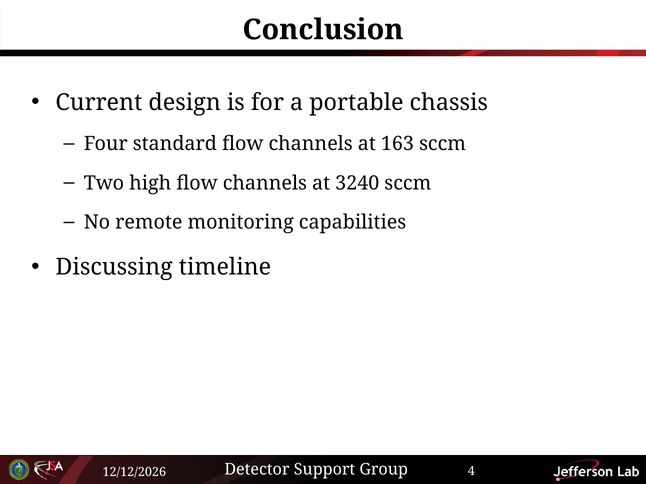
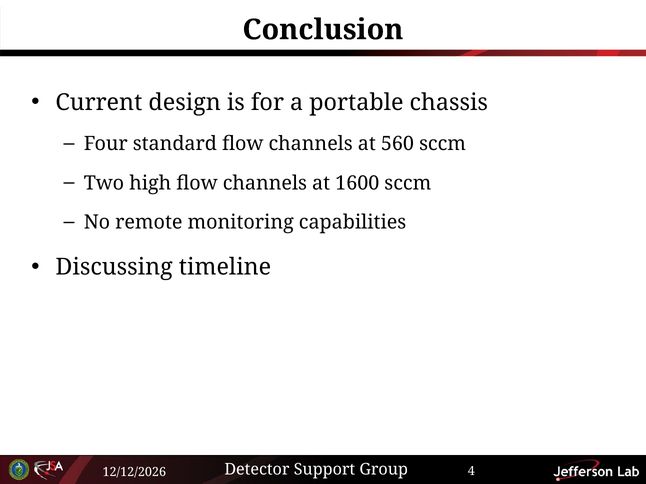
163: 163 -> 560
3240: 3240 -> 1600
